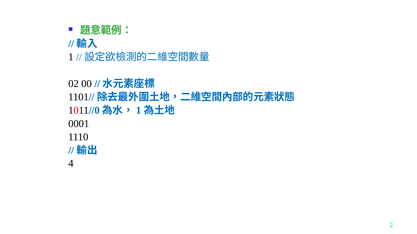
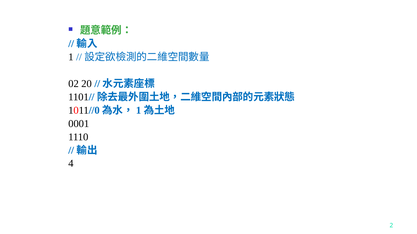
00: 00 -> 20
